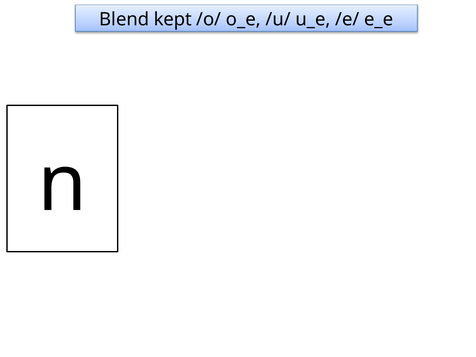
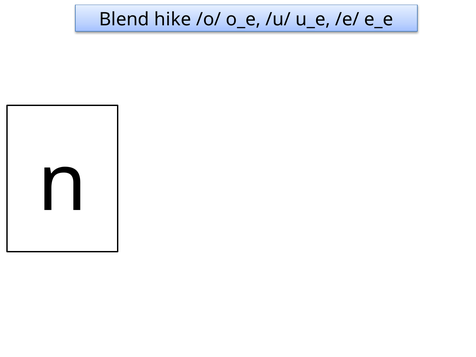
kept: kept -> hike
